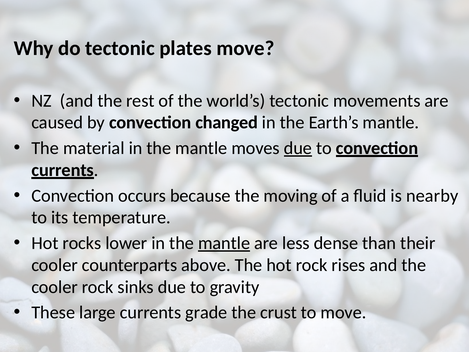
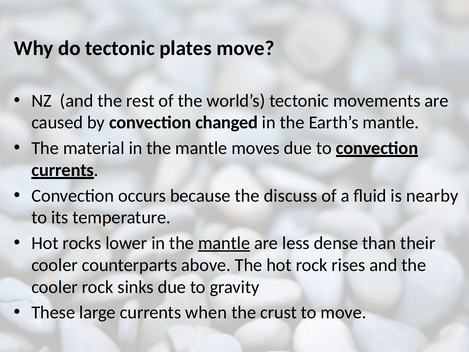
due at (298, 148) underline: present -> none
moving: moving -> discuss
grade: grade -> when
